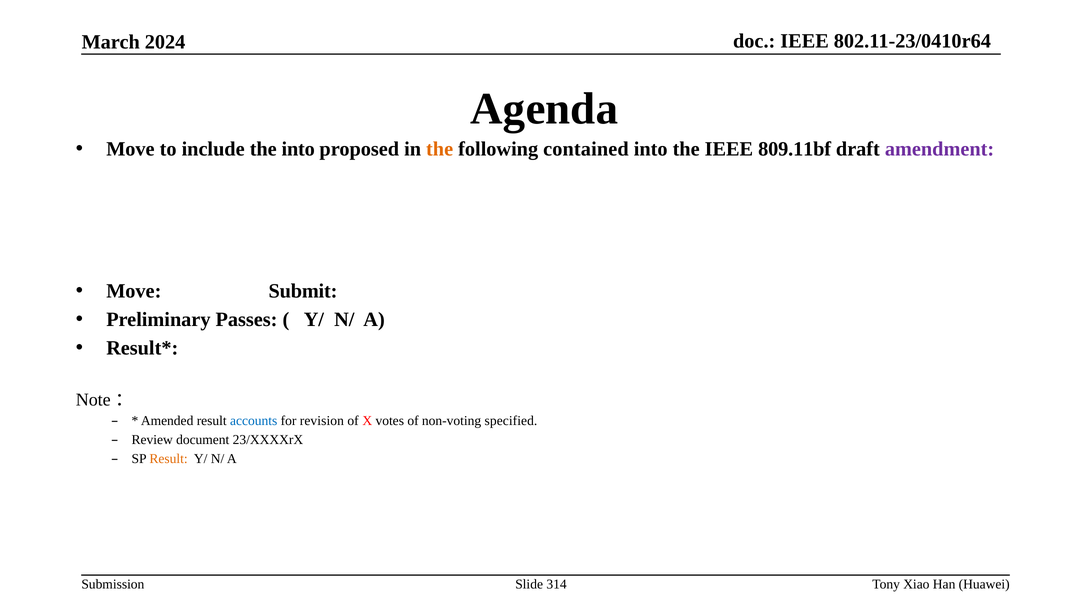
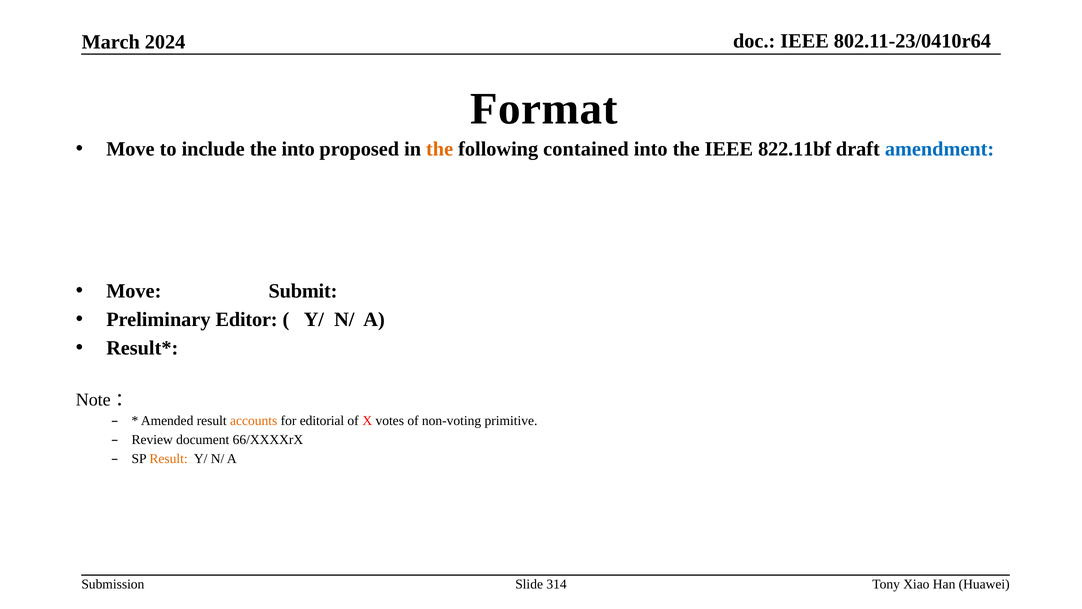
Agenda: Agenda -> Format
809.11bf: 809.11bf -> 822.11bf
amendment colour: purple -> blue
Passes: Passes -> Editor
accounts colour: blue -> orange
revision: revision -> editorial
specified: specified -> primitive
23/XXXXrX: 23/XXXXrX -> 66/XXXXrX
